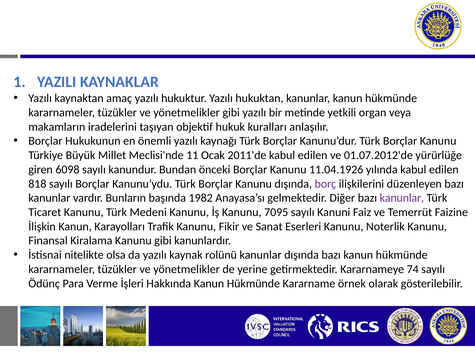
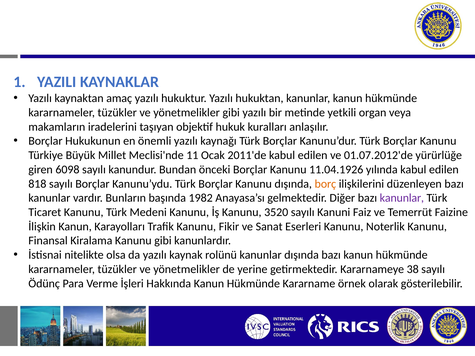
borç colour: purple -> orange
7095: 7095 -> 3520
74: 74 -> 38
